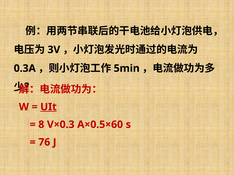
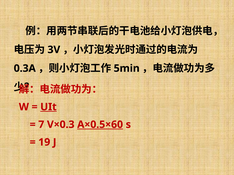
8: 8 -> 7
A×0.5×60 underline: none -> present
76: 76 -> 19
